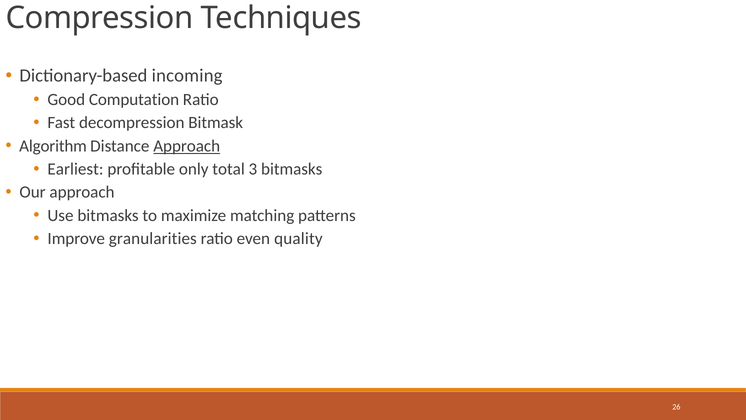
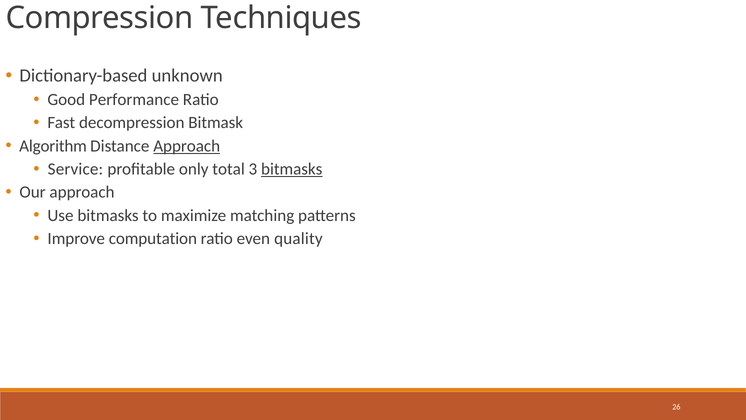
incoming: incoming -> unknown
Computation: Computation -> Performance
Earliest: Earliest -> Service
bitmasks at (292, 169) underline: none -> present
granularities: granularities -> computation
